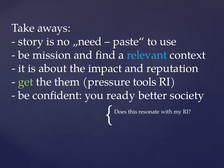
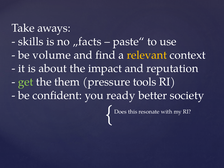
story: story -> skills
„need: „need -> „facts
mission: mission -> volume
relevant colour: light blue -> yellow
